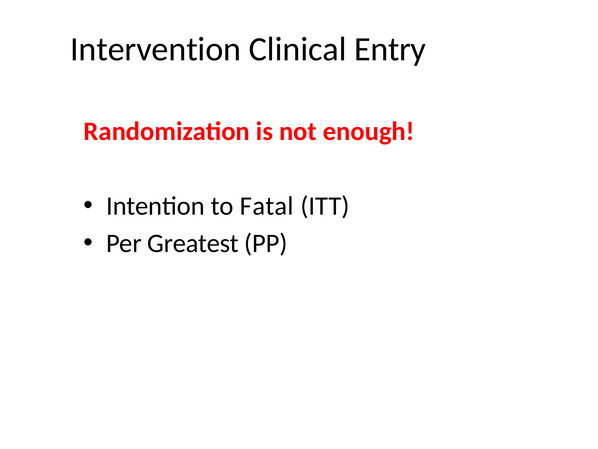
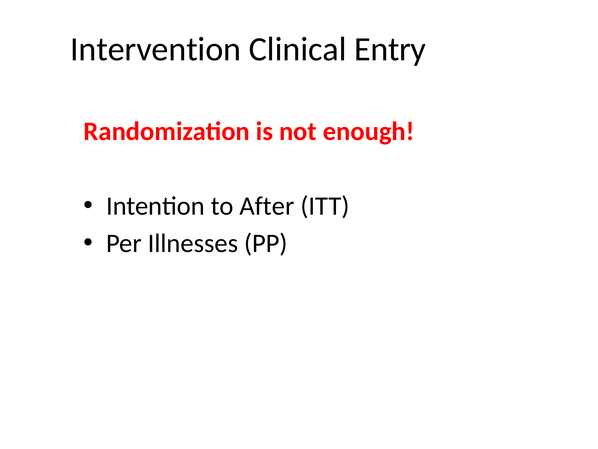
Fatal: Fatal -> After
Greatest: Greatest -> Illnesses
